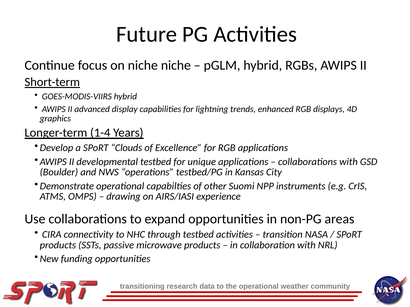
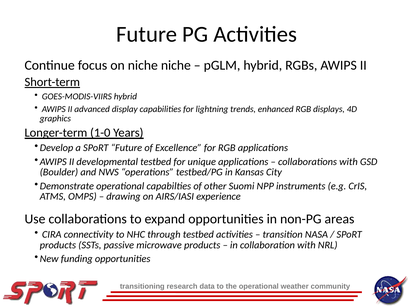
1-4: 1-4 -> 1-0
SPoRT Clouds: Clouds -> Future
